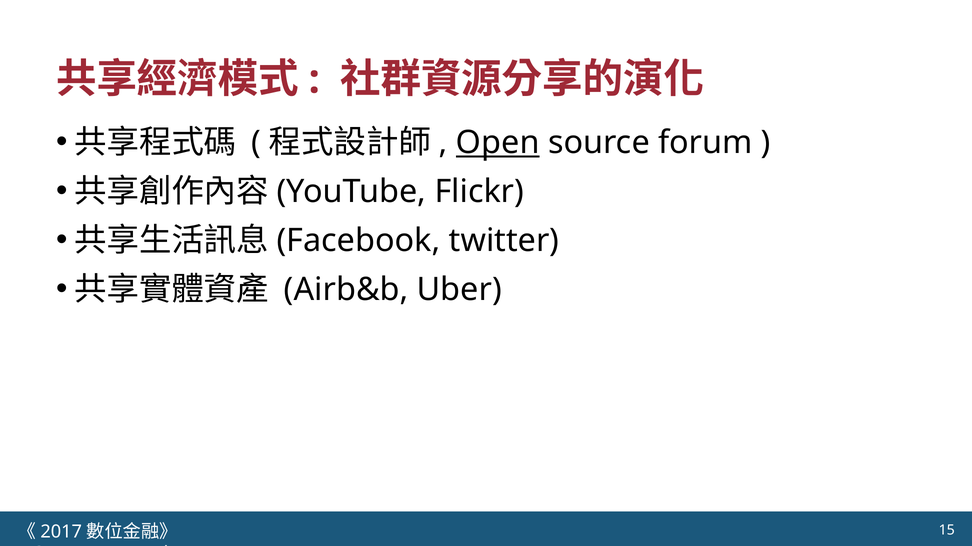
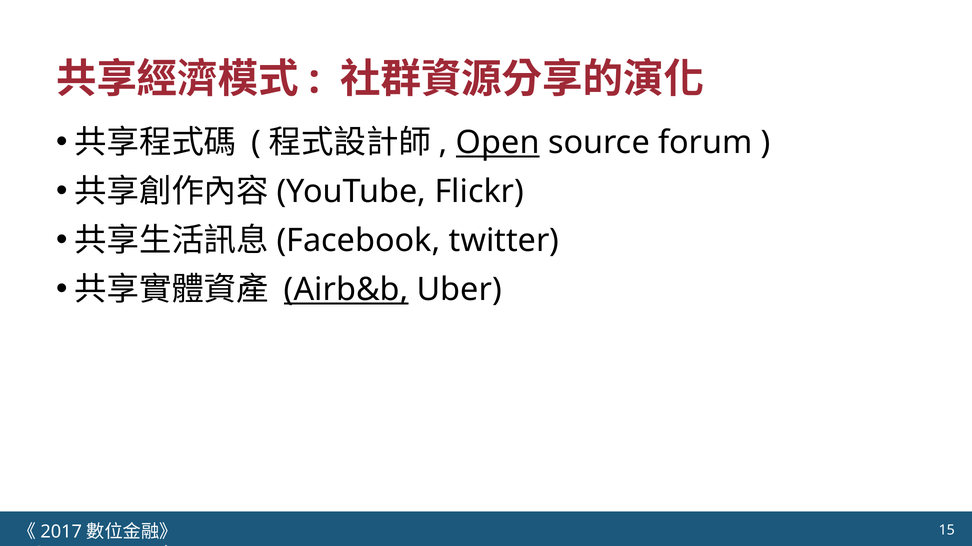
Airb&b underline: none -> present
